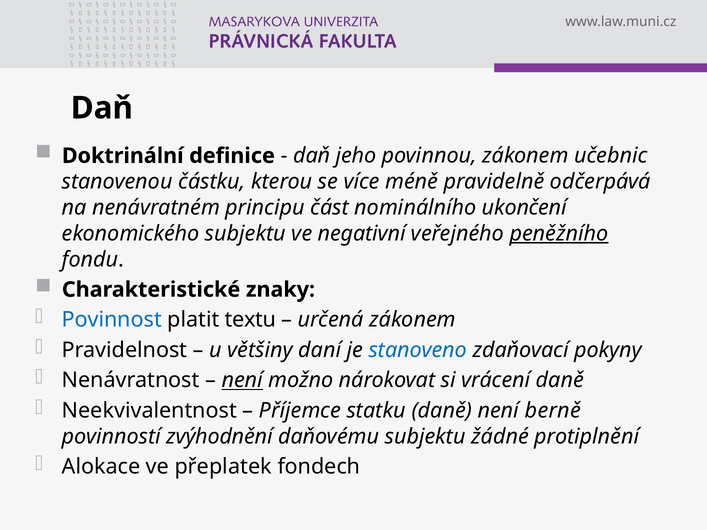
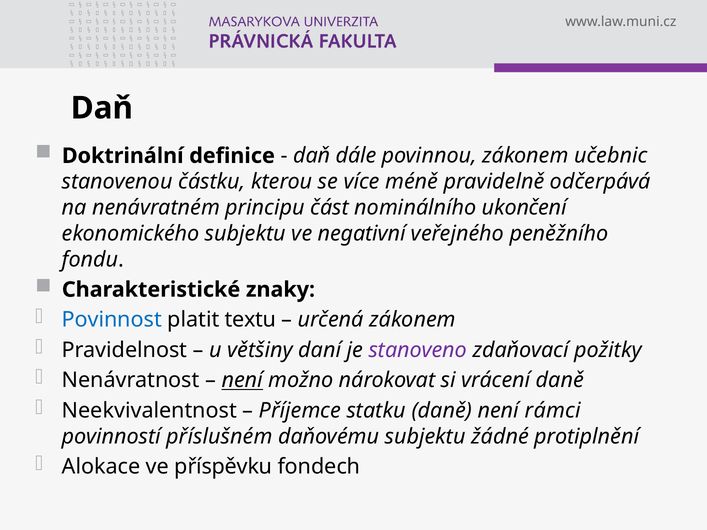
jeho: jeho -> dále
peněžního underline: present -> none
stanoveno colour: blue -> purple
pokyny: pokyny -> požitky
berně: berně -> rámci
zvýhodnění: zvýhodnění -> příslušném
přeplatek: přeplatek -> příspěvku
